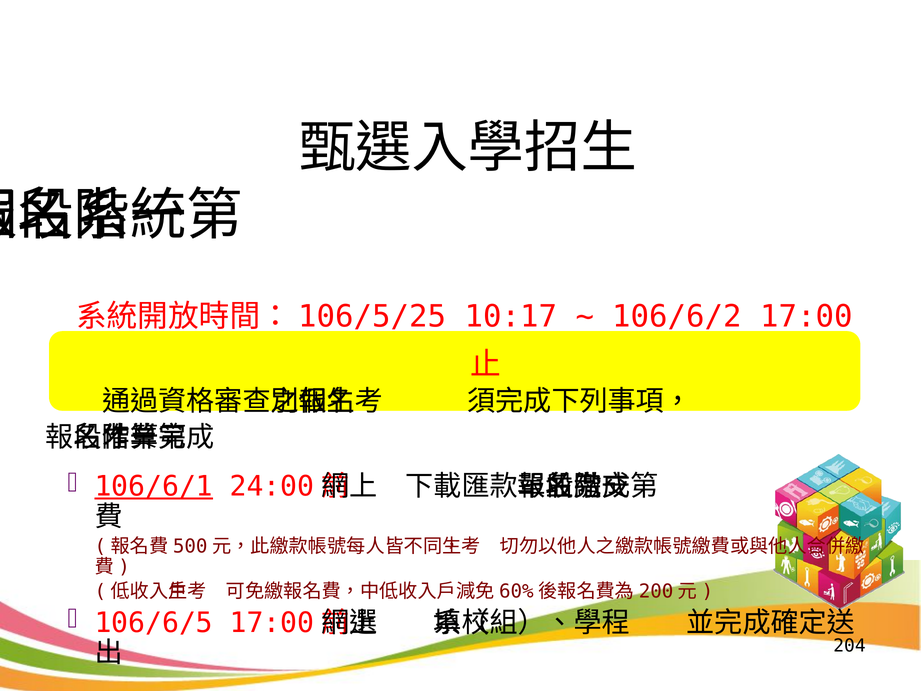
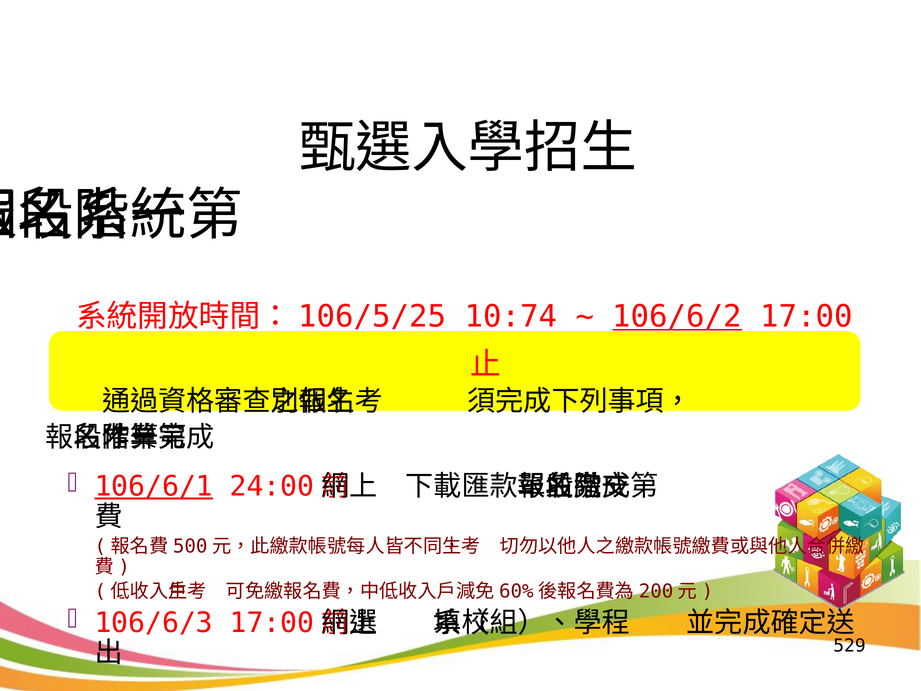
10:17: 10:17 -> 10:74
106/6/2 underline: none -> present
106/6/5: 106/6/5 -> 106/6/3
204: 204 -> 529
